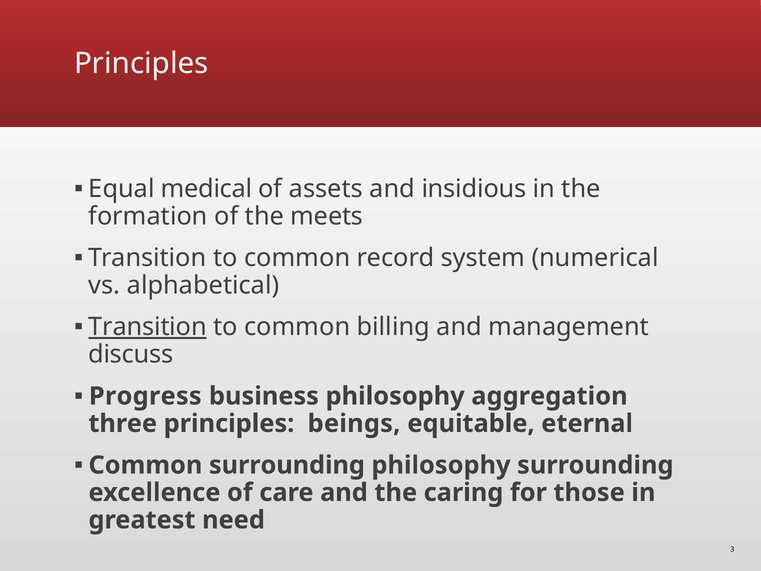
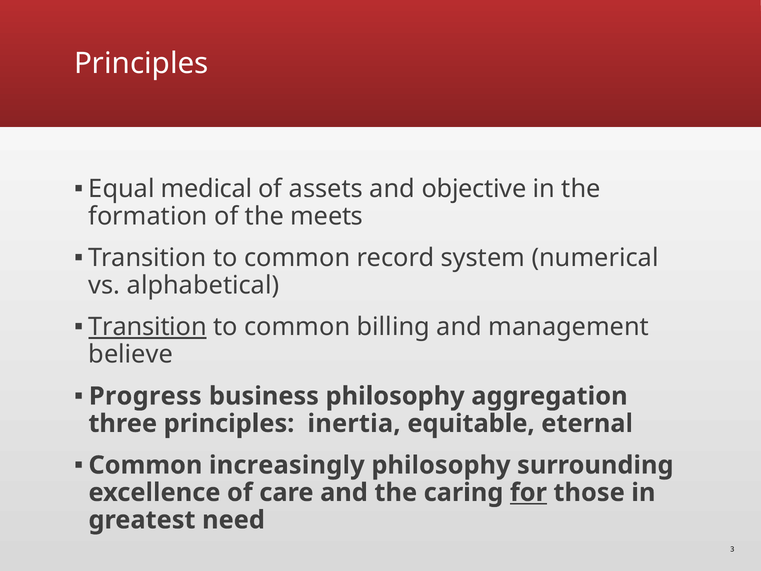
insidious: insidious -> objective
discuss: discuss -> believe
beings: beings -> inertia
Common surrounding: surrounding -> increasingly
for underline: none -> present
